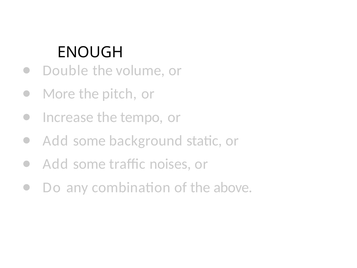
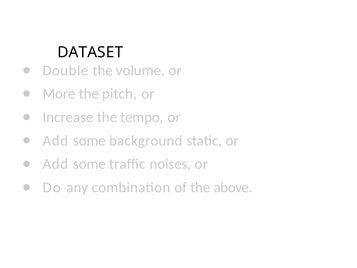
ENOUGH: ENOUGH -> DATASET
